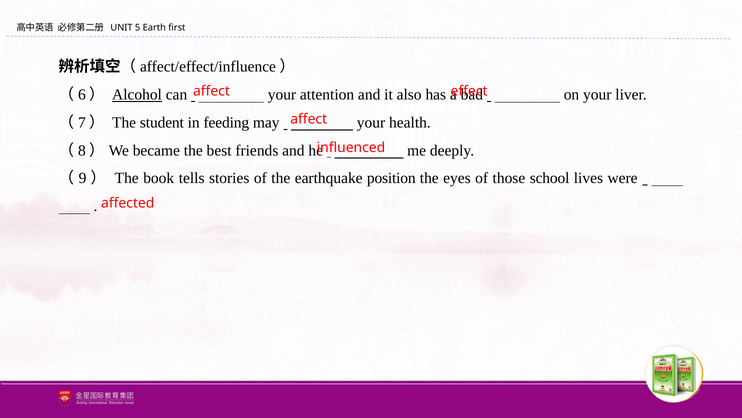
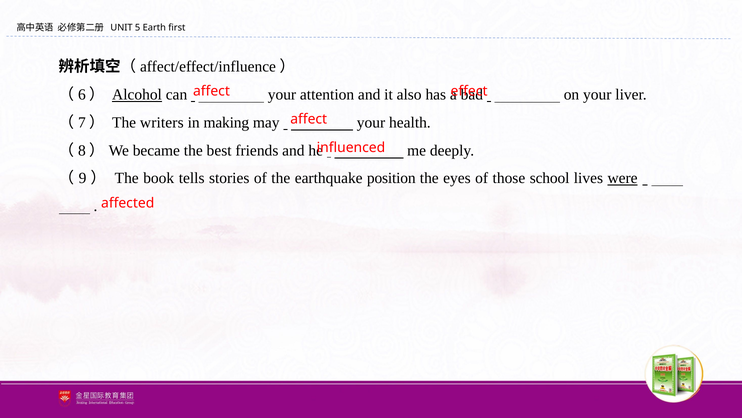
student: student -> writers
feeding: feeding -> making
were underline: none -> present
